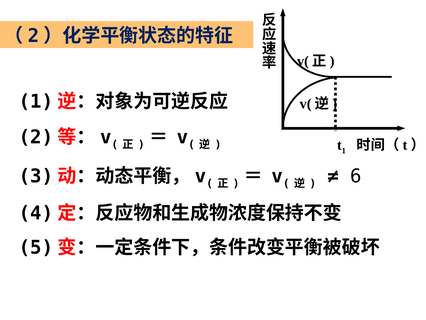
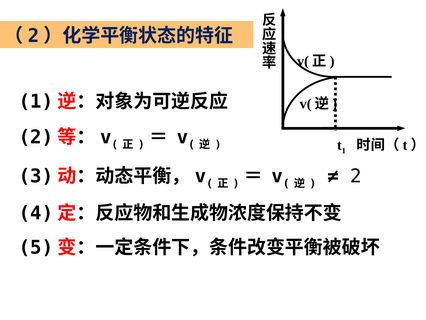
6: 6 -> 2
